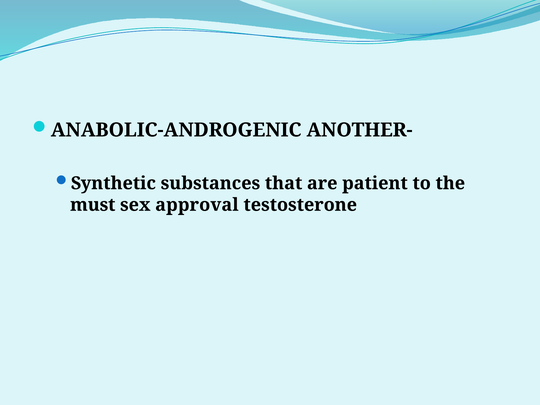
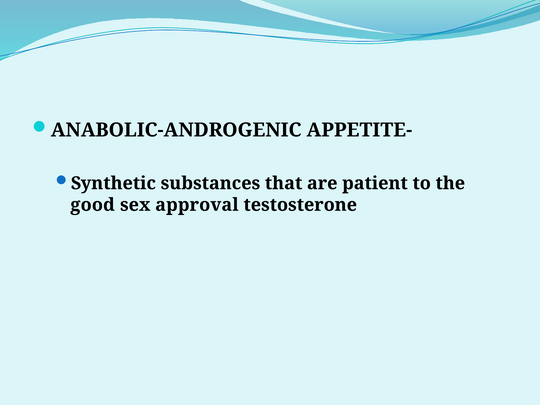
ANOTHER-: ANOTHER- -> APPETITE-
must: must -> good
